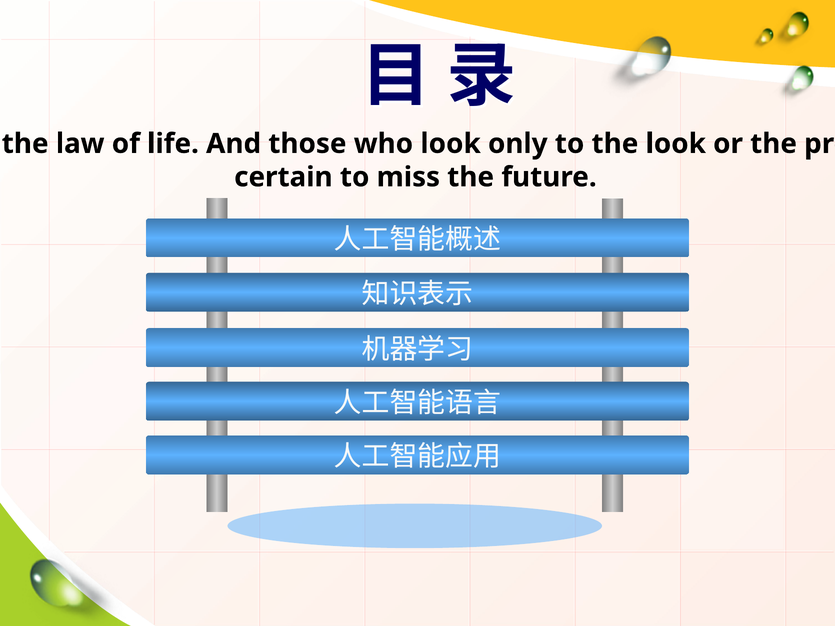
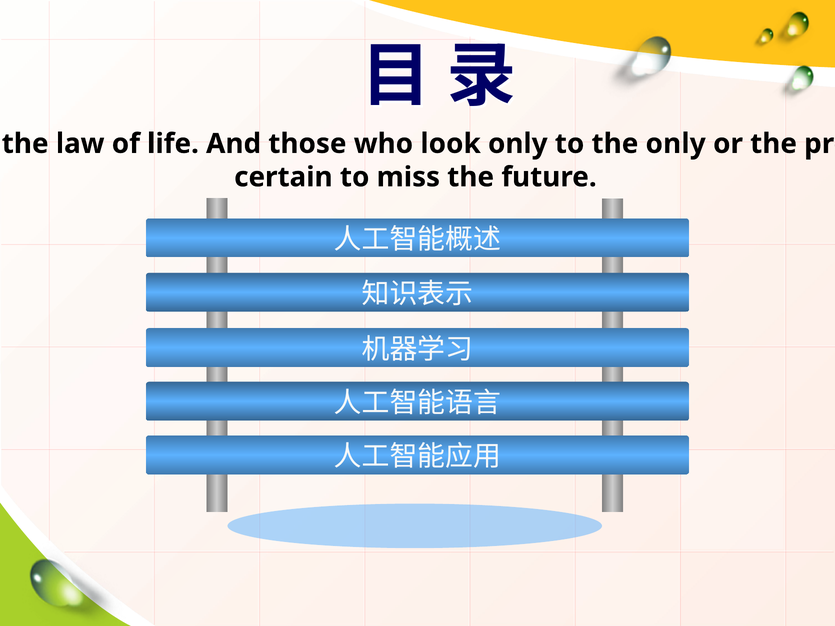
the look: look -> only
